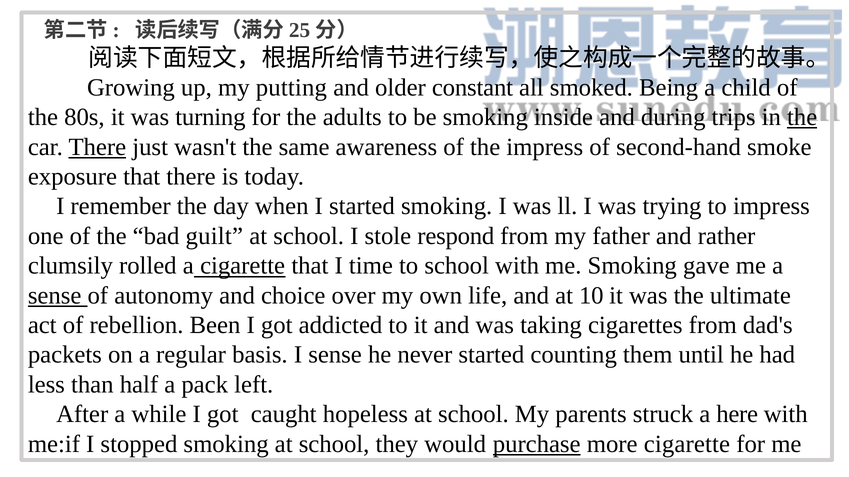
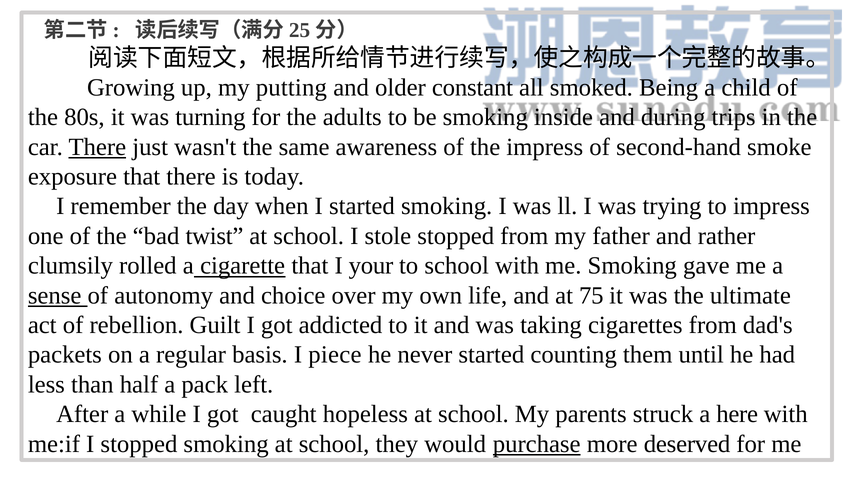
the at (802, 117) underline: present -> none
guilt: guilt -> twist
stole respond: respond -> stopped
time: time -> your
10: 10 -> 75
Been: Been -> Guilt
I sense: sense -> piece
more cigarette: cigarette -> deserved
